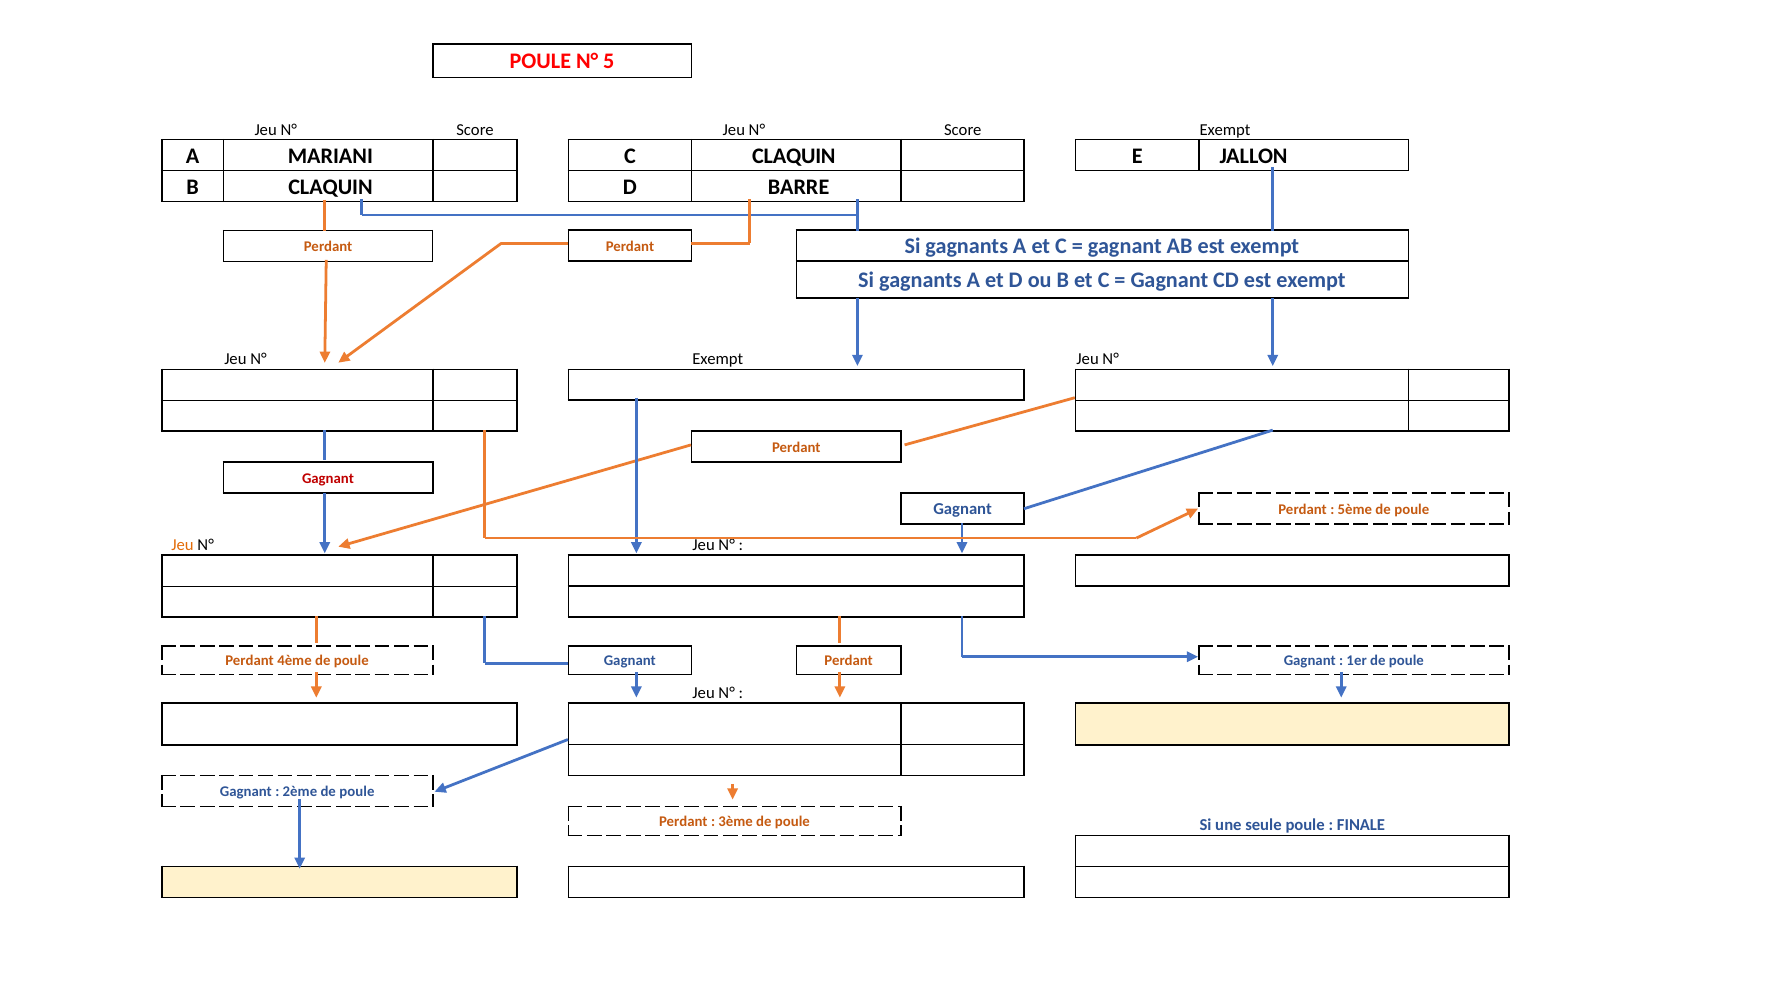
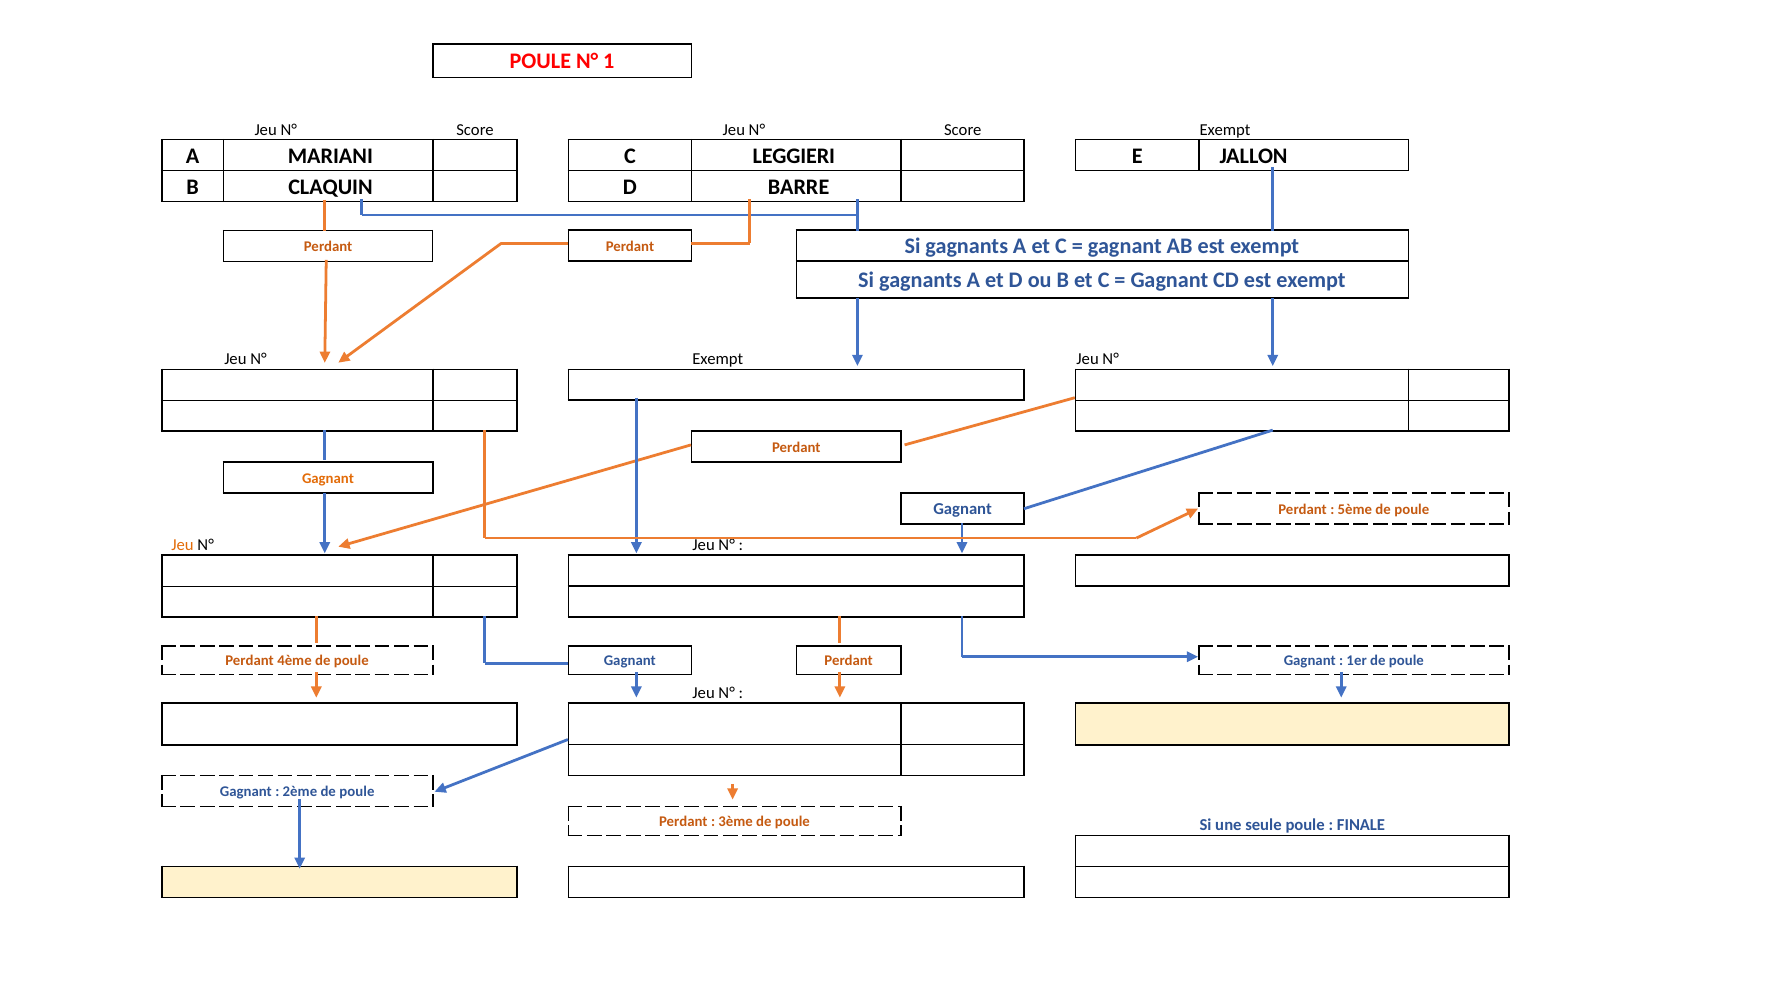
5: 5 -> 1
C CLAQUIN: CLAQUIN -> LEGGIERI
Gagnant at (328, 478) colour: red -> orange
